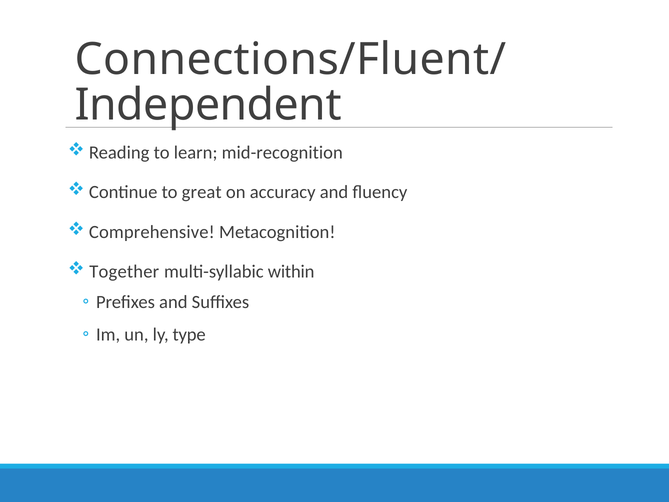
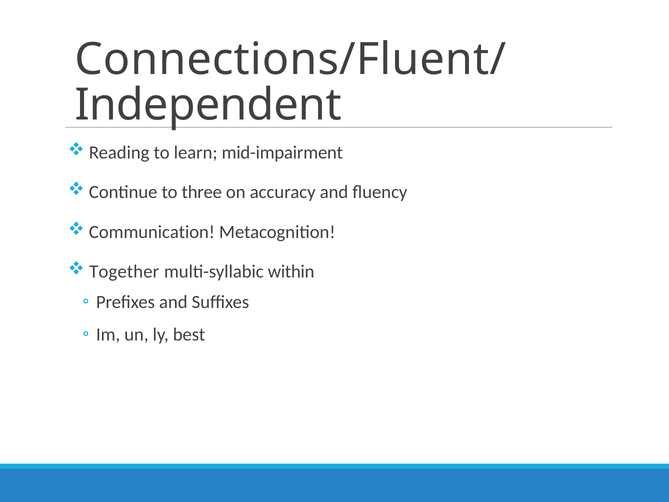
mid-recognition: mid-recognition -> mid-impairment
great: great -> three
Comprehensive: Comprehensive -> Communication
type: type -> best
